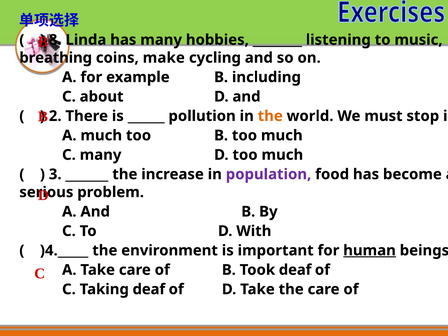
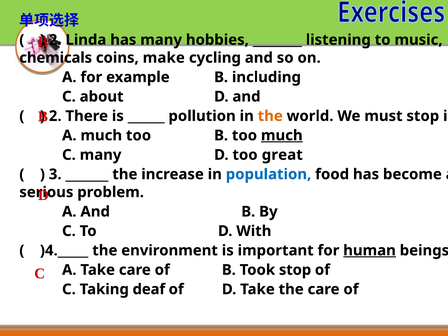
8 at (55, 40): 8 -> 2
breathing: breathing -> chemicals
much at (282, 135) underline: none -> present
D too much: much -> great
population colour: purple -> blue
Took deaf: deaf -> stop
